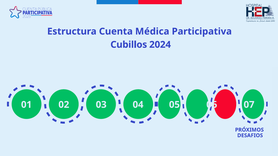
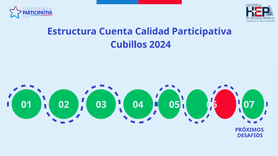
Médica: Médica -> Calidad
